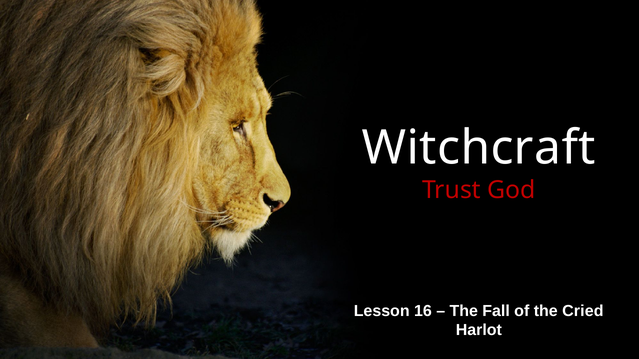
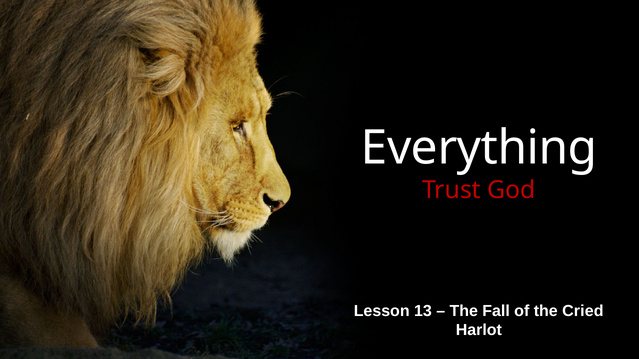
Witchcraft: Witchcraft -> Everything
16: 16 -> 13
